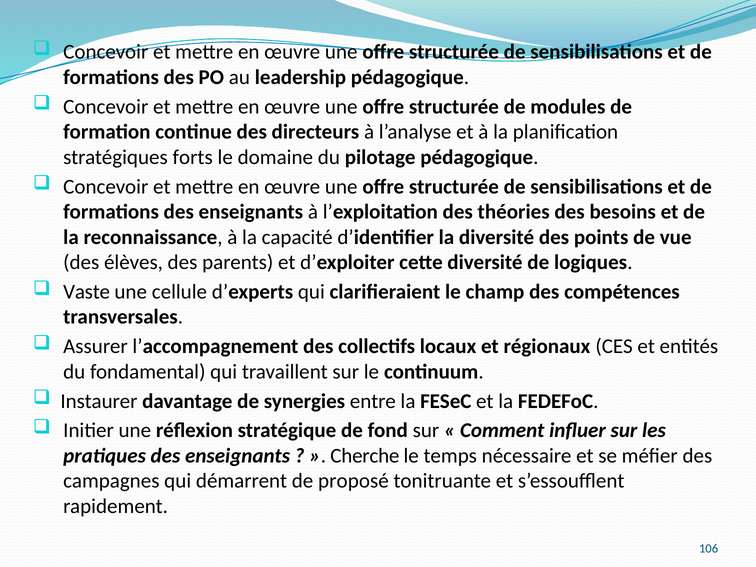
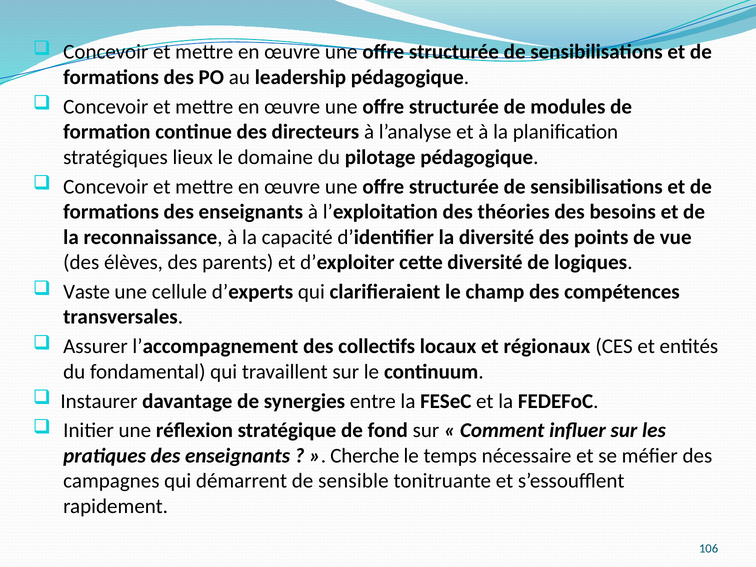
forts: forts -> lieux
proposé: proposé -> sensible
